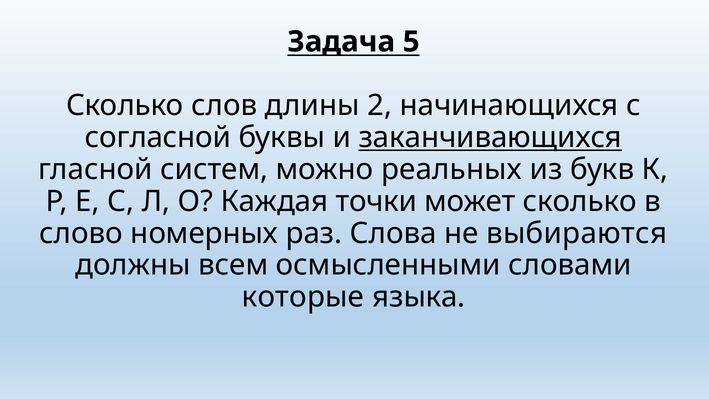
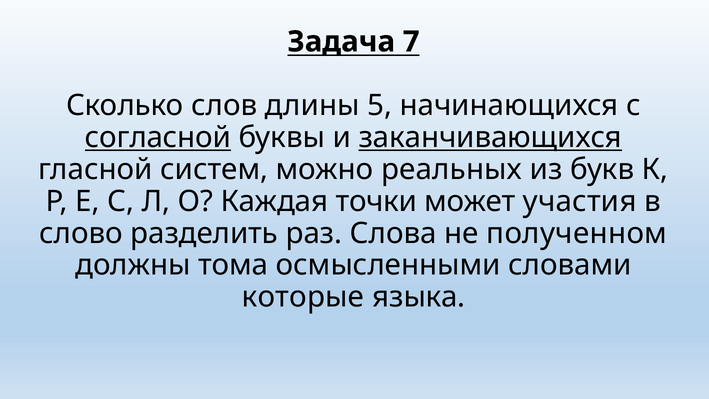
5: 5 -> 7
2: 2 -> 5
согласной underline: none -> present
может сколько: сколько -> участия
номерных: номерных -> разделить
выбираются: выбираются -> полученном
всем: всем -> тома
